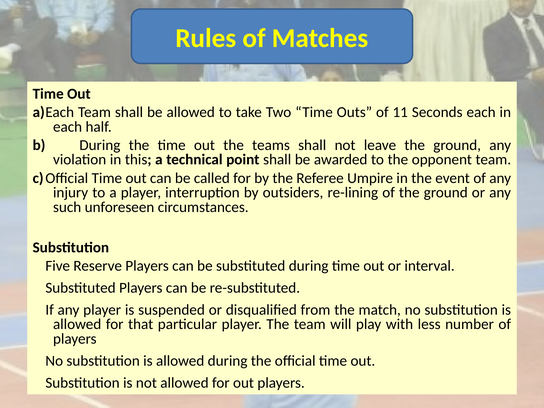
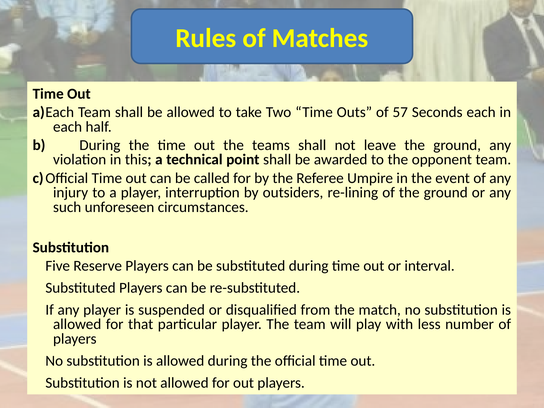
11: 11 -> 57
